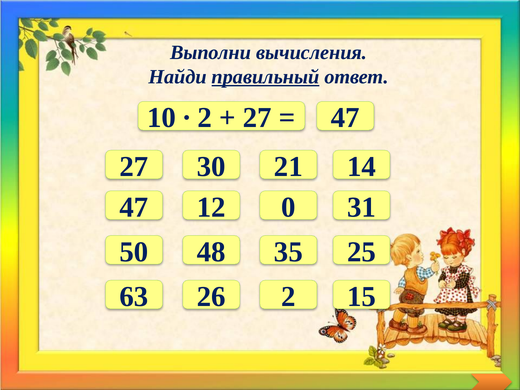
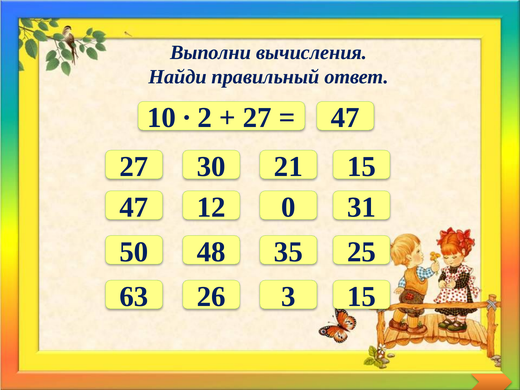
правильный underline: present -> none
21 14: 14 -> 15
26 2: 2 -> 3
